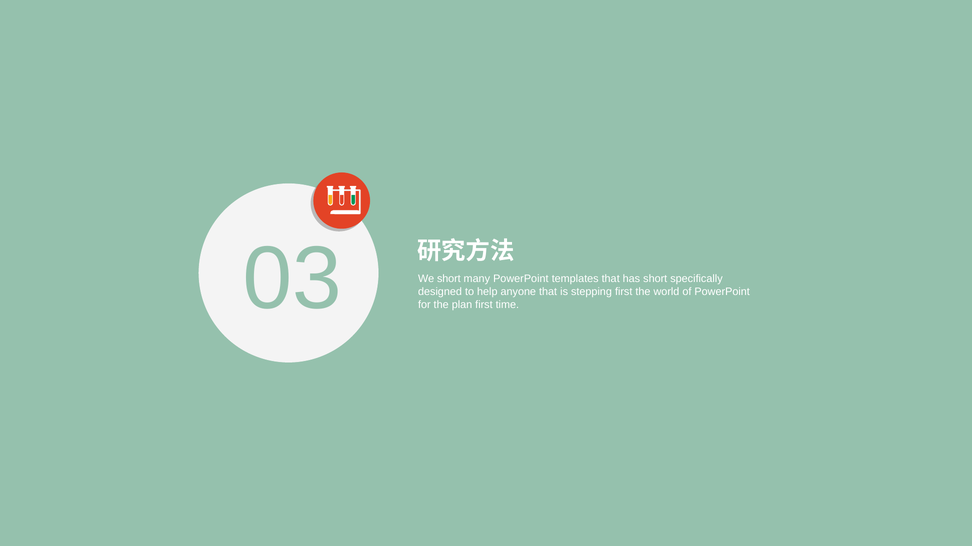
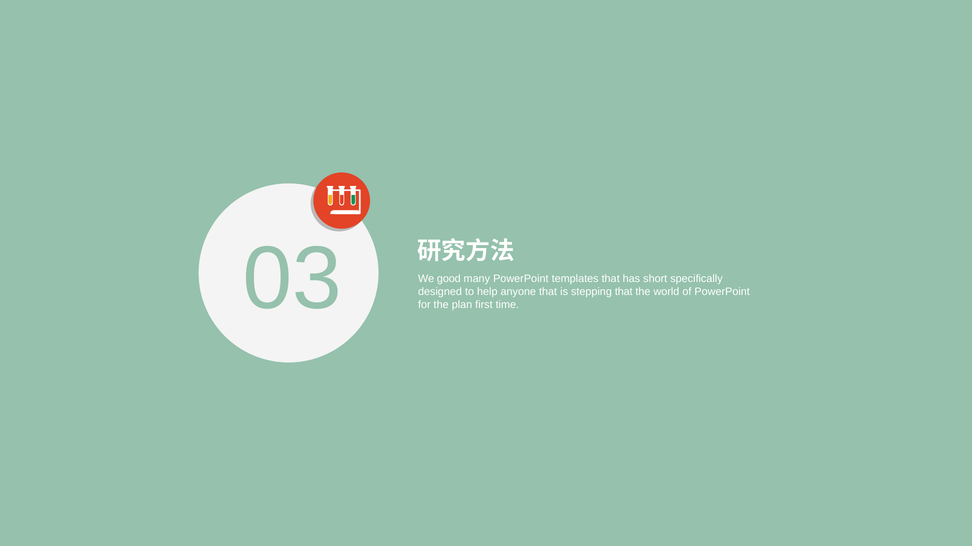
We short: short -> good
stepping first: first -> that
